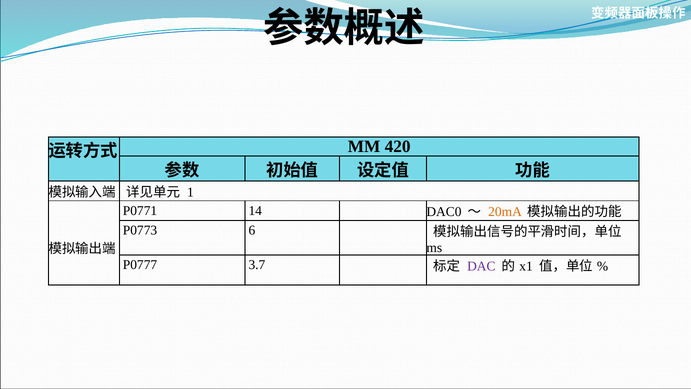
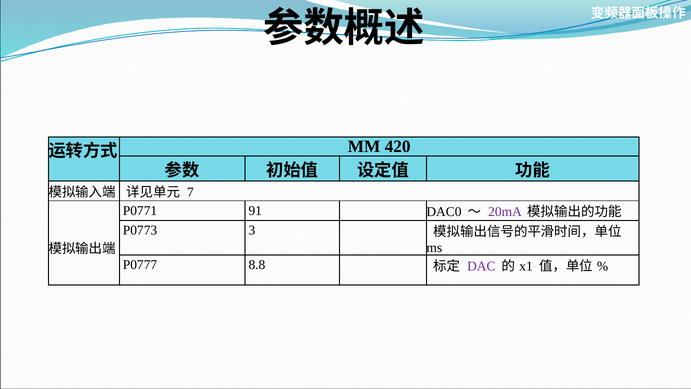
1: 1 -> 7
14: 14 -> 91
20mA colour: orange -> purple
6: 6 -> 3
3.7: 3.7 -> 8.8
